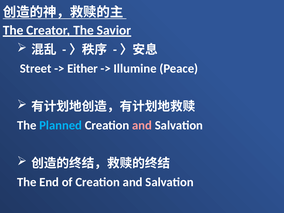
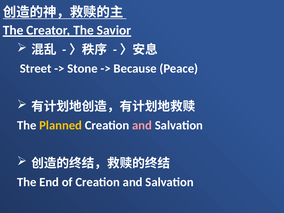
Either: Either -> Stone
Illumine: Illumine -> Because
Planned colour: light blue -> yellow
